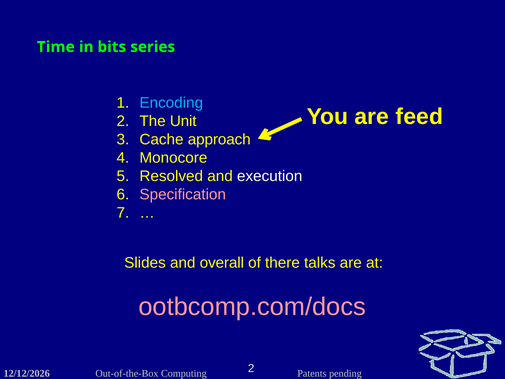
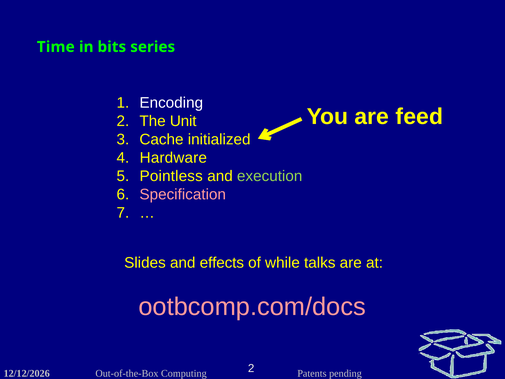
Encoding colour: light blue -> white
approach: approach -> initialized
Monocore: Monocore -> Hardware
Resolved: Resolved -> Pointless
execution colour: white -> light green
overall: overall -> effects
there: there -> while
